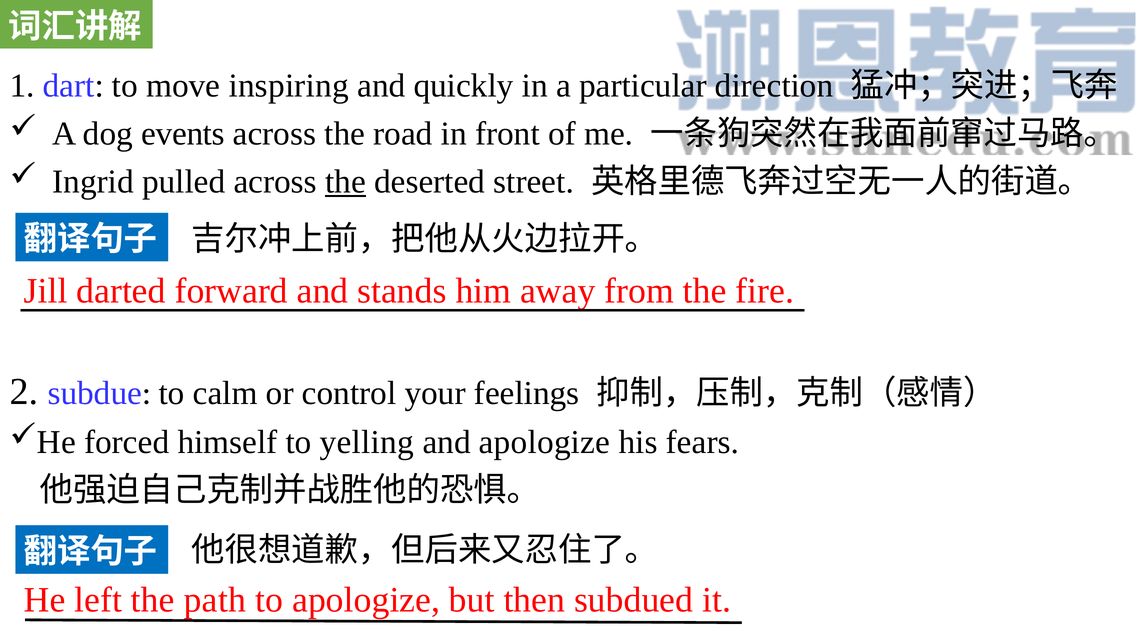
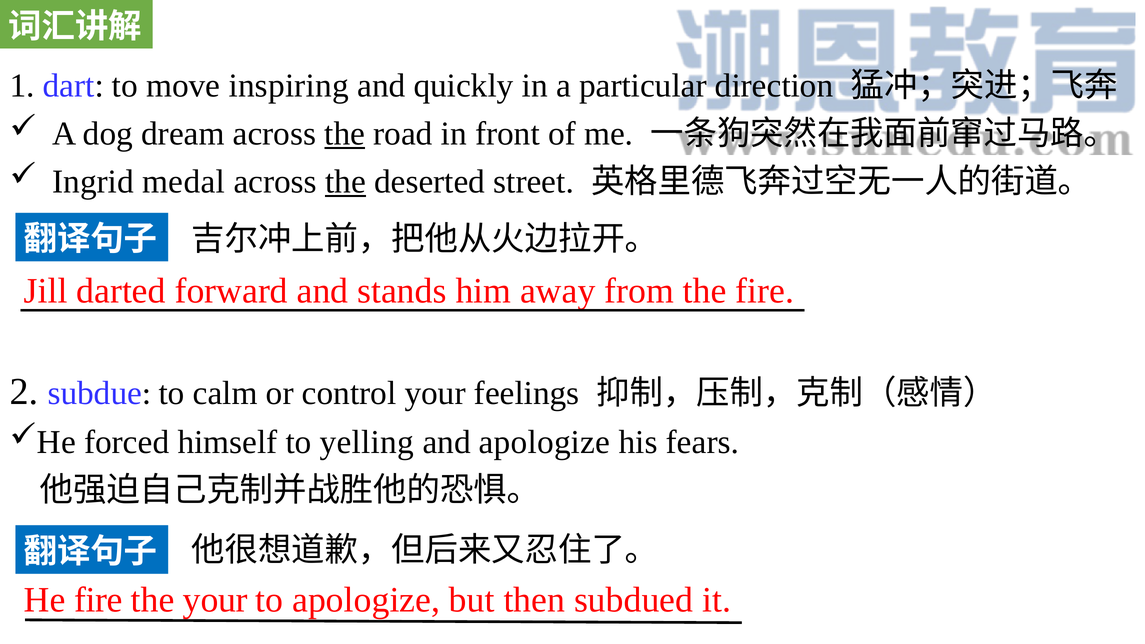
events: events -> dream
the at (345, 134) underline: none -> present
pulled: pulled -> medal
He left: left -> fire
the path: path -> your
